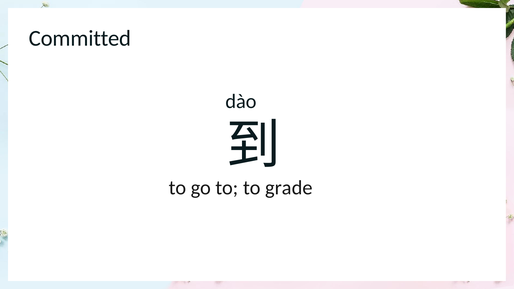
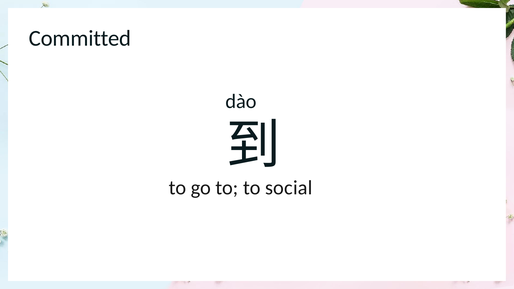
grade: grade -> social
